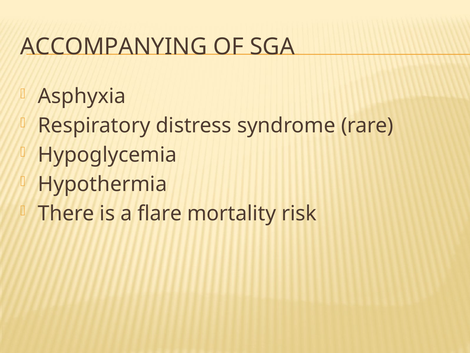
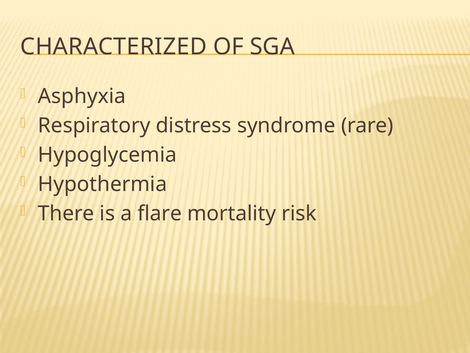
ACCOMPANYING: ACCOMPANYING -> CHARACTERIZED
